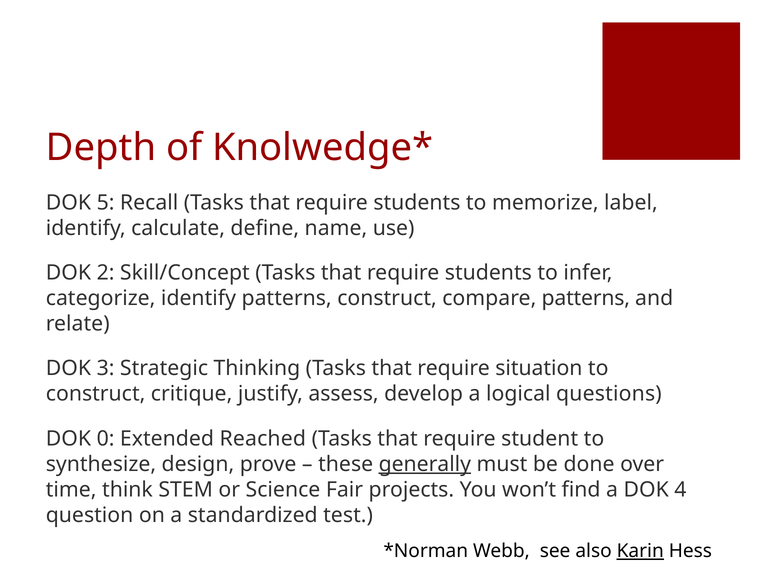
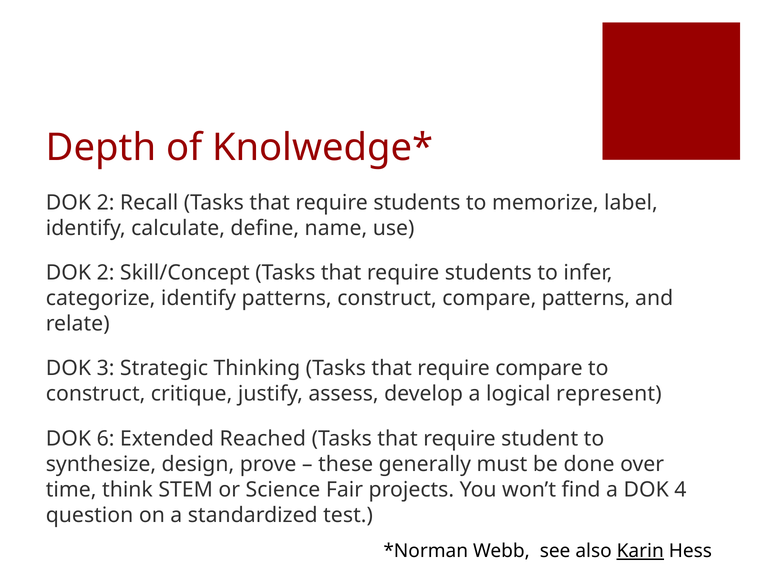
5 at (106, 203): 5 -> 2
require situation: situation -> compare
questions: questions -> represent
0: 0 -> 6
generally underline: present -> none
